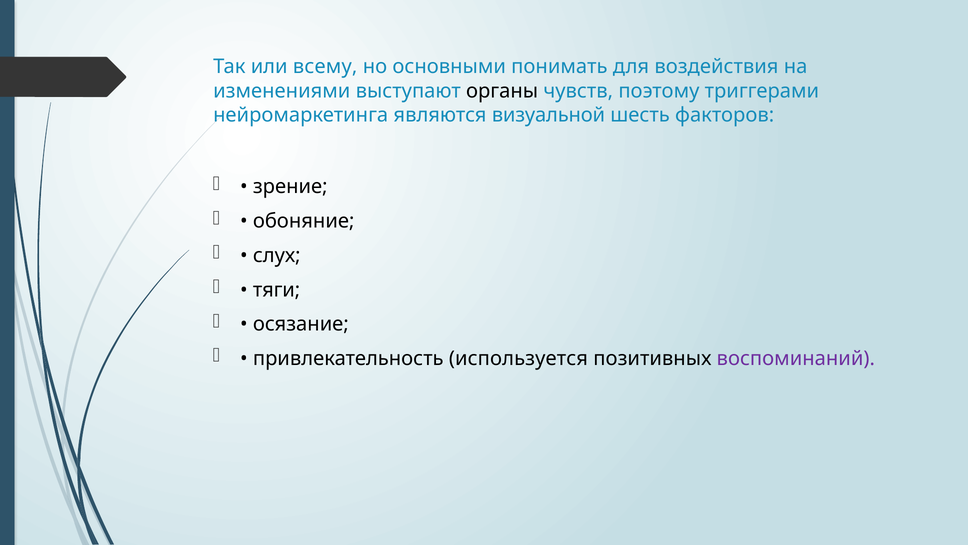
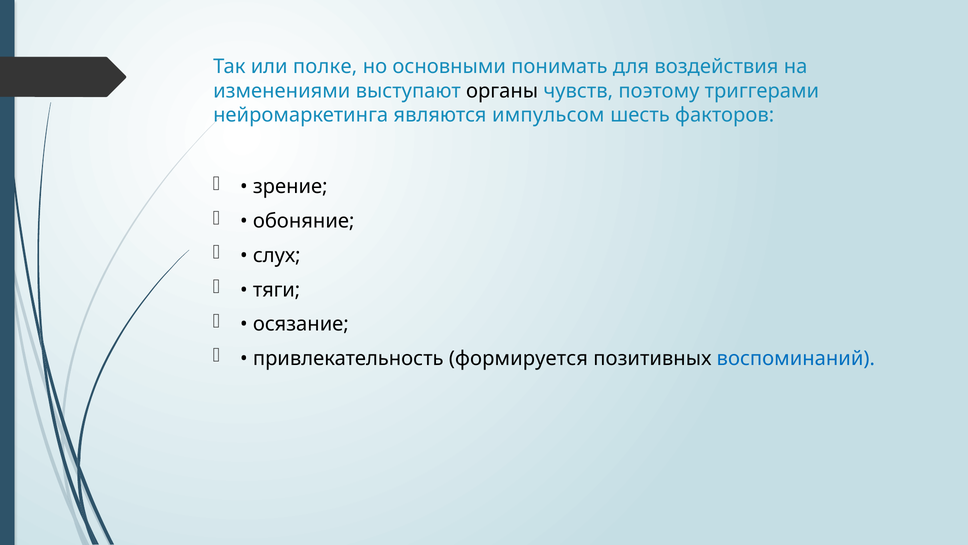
всему: всему -> полке
визуальной: визуальной -> импульсом
используется: используется -> формируется
воспоминаний colour: purple -> blue
